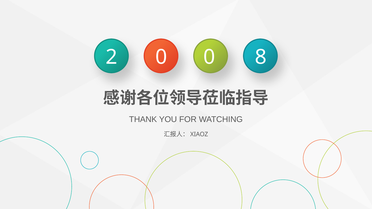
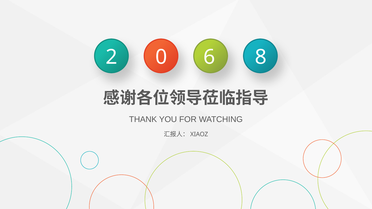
0 0: 0 -> 6
